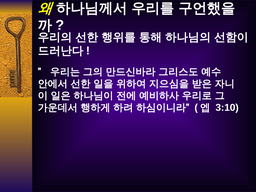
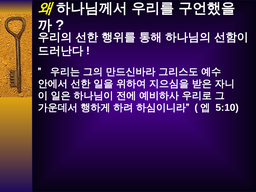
3:10: 3:10 -> 5:10
